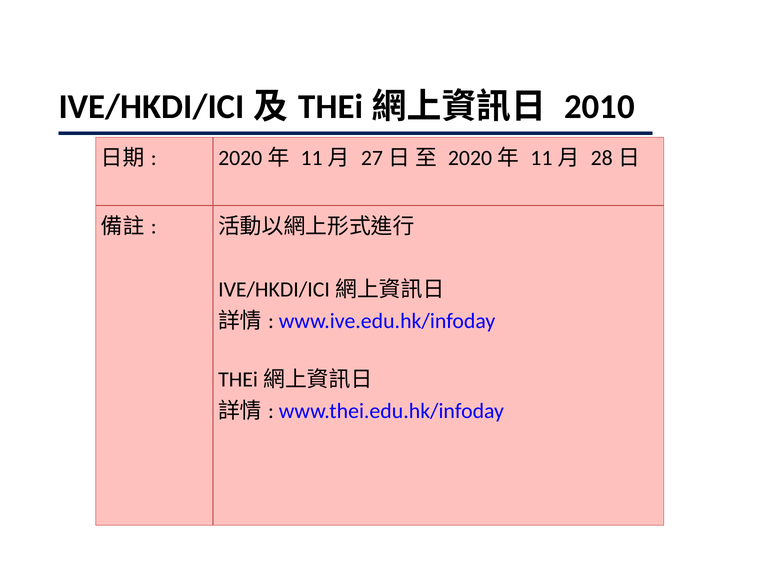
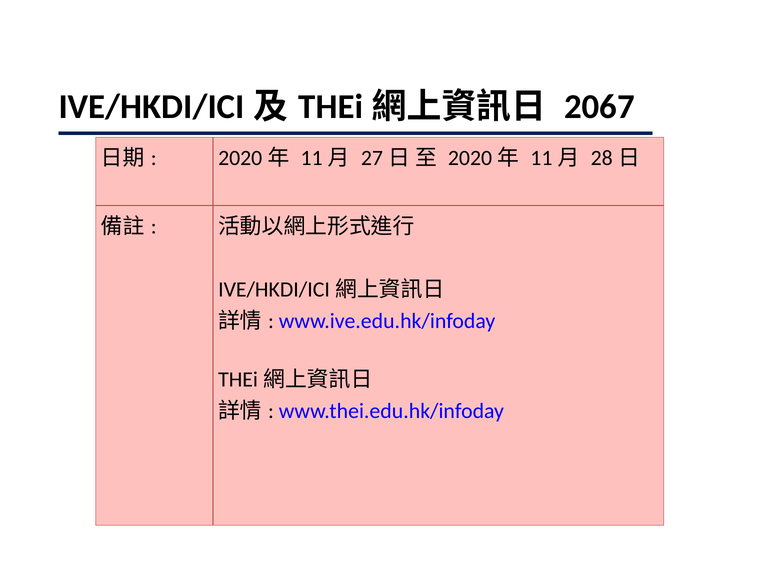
2010: 2010 -> 2067
